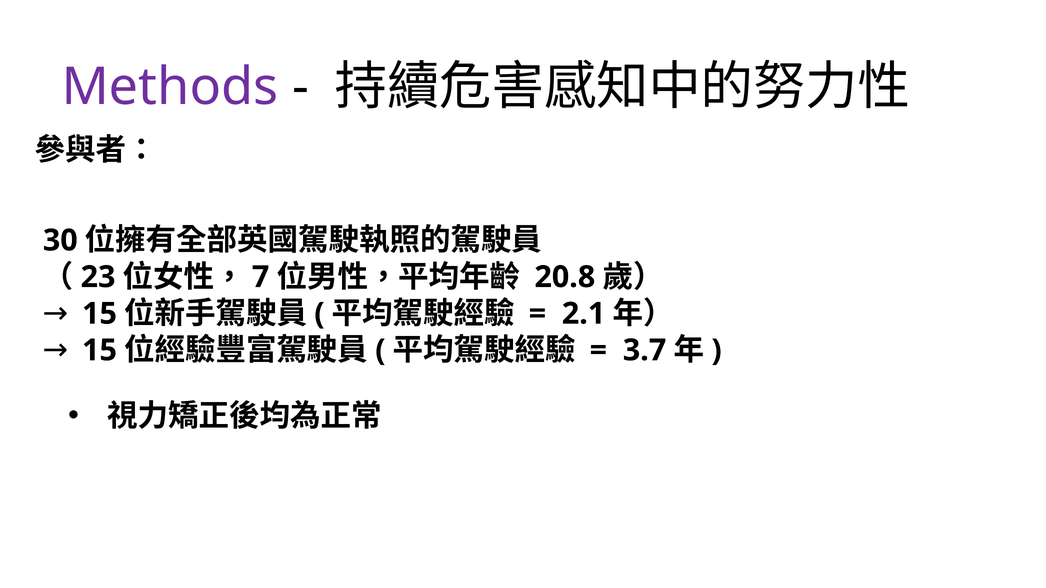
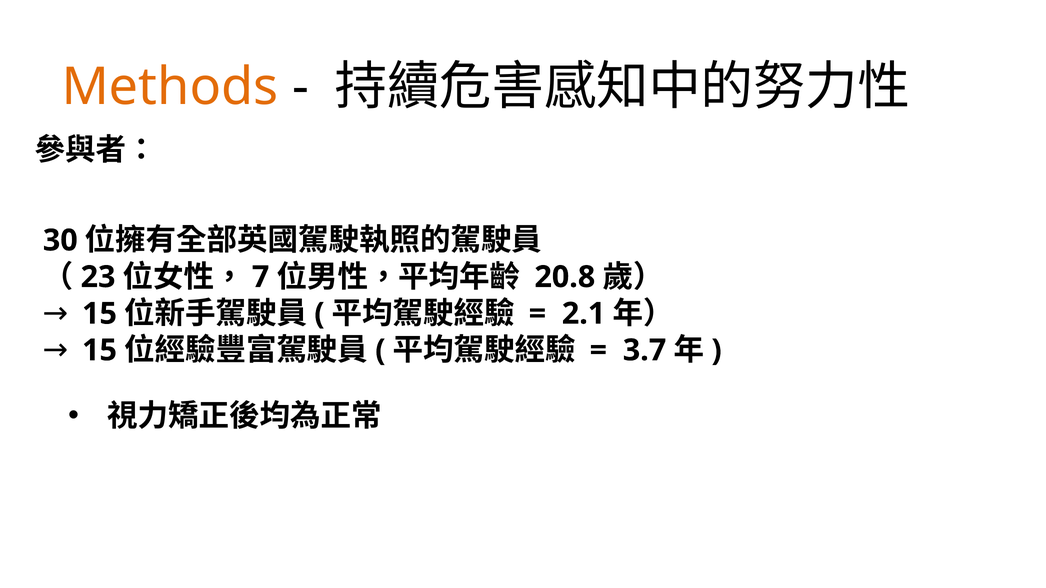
Methods colour: purple -> orange
